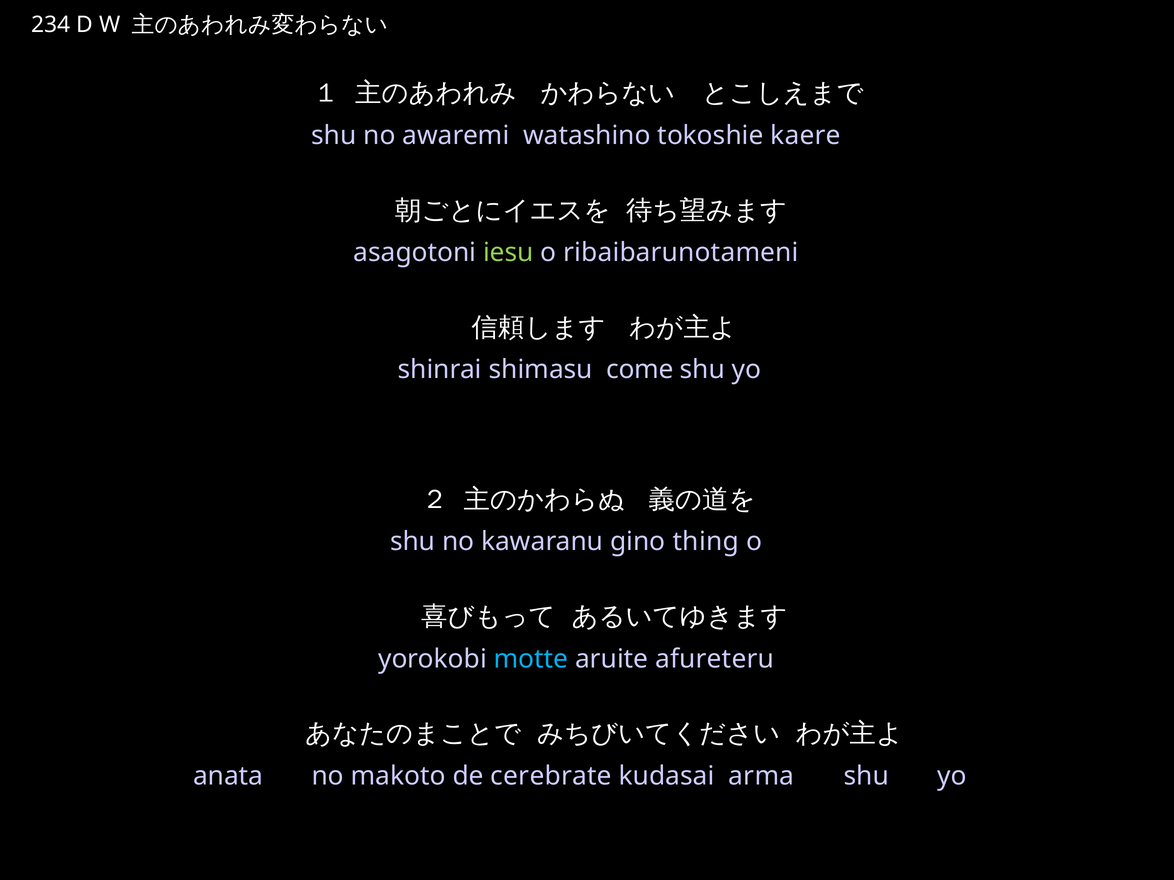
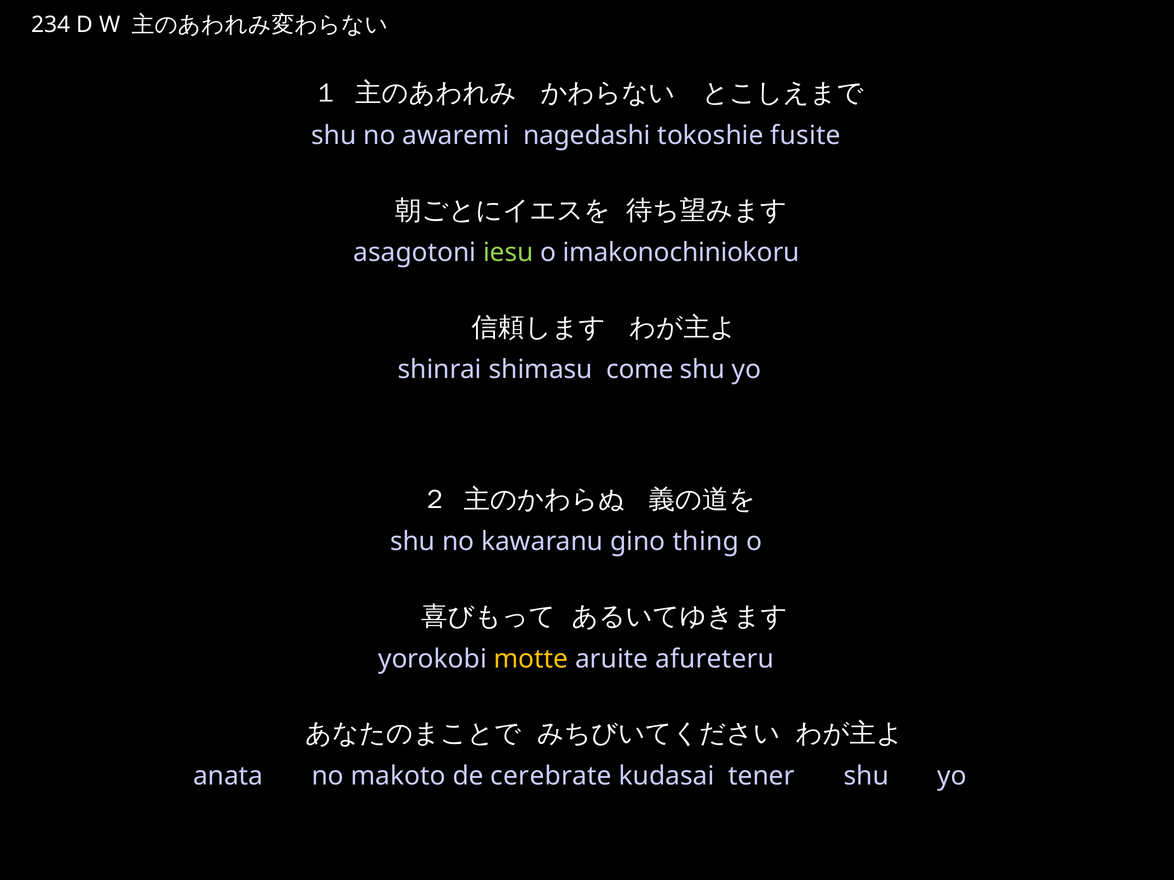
watashino: watashino -> nagedashi
kaere: kaere -> fusite
ribaibarunotameni: ribaibarunotameni -> imakonochiniokoru
motte colour: light blue -> yellow
arma: arma -> tener
